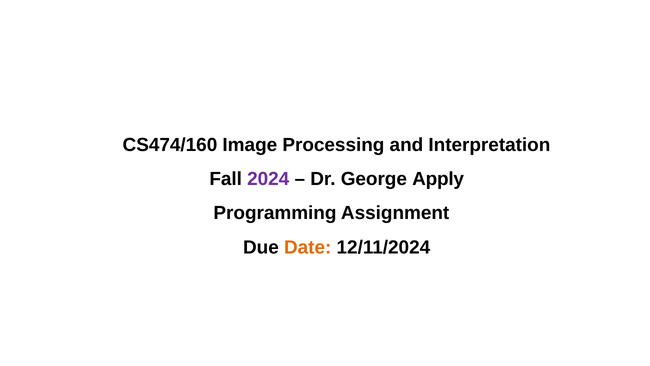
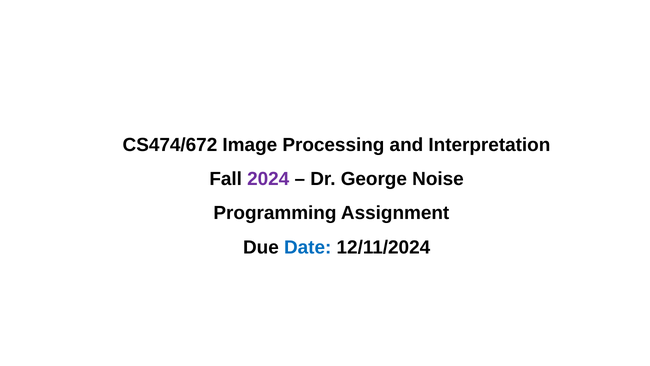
CS474/160: CS474/160 -> CS474/672
Apply: Apply -> Noise
Date colour: orange -> blue
